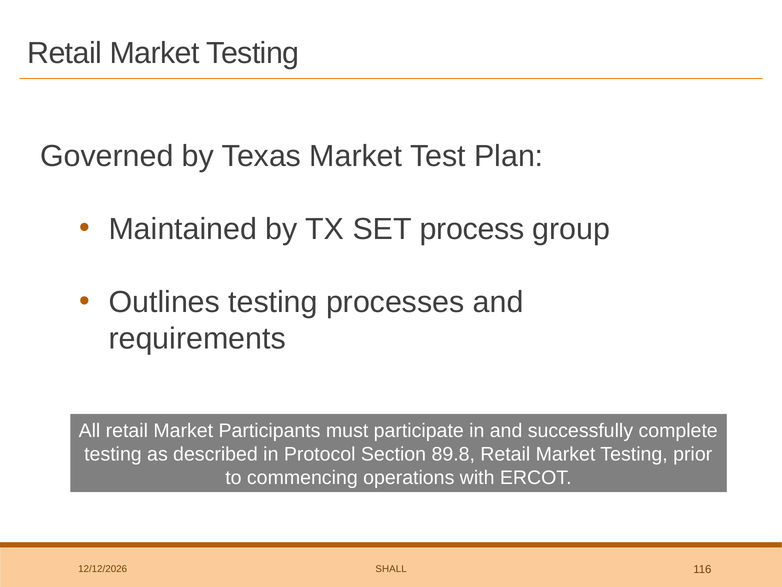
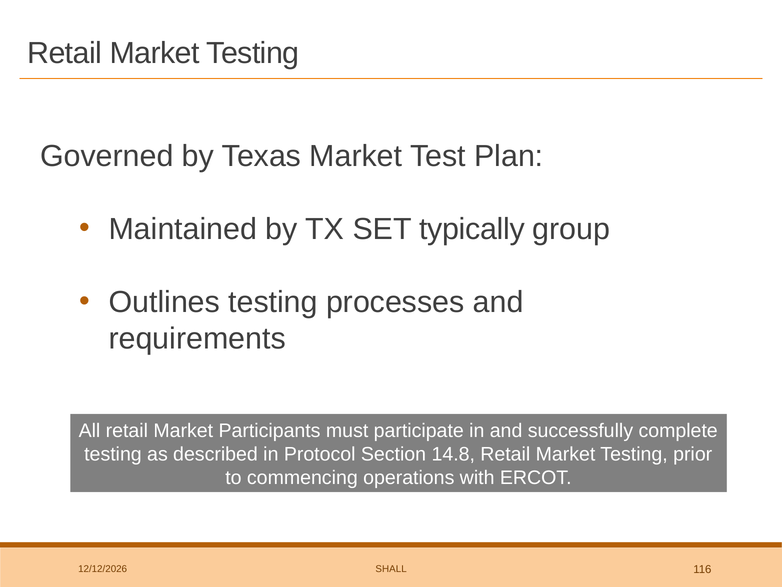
process: process -> typically
89.8: 89.8 -> 14.8
